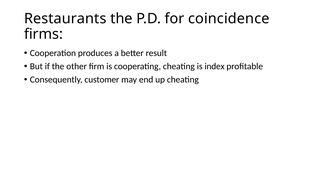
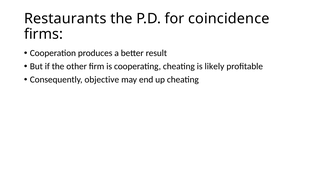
index: index -> likely
customer: customer -> objective
